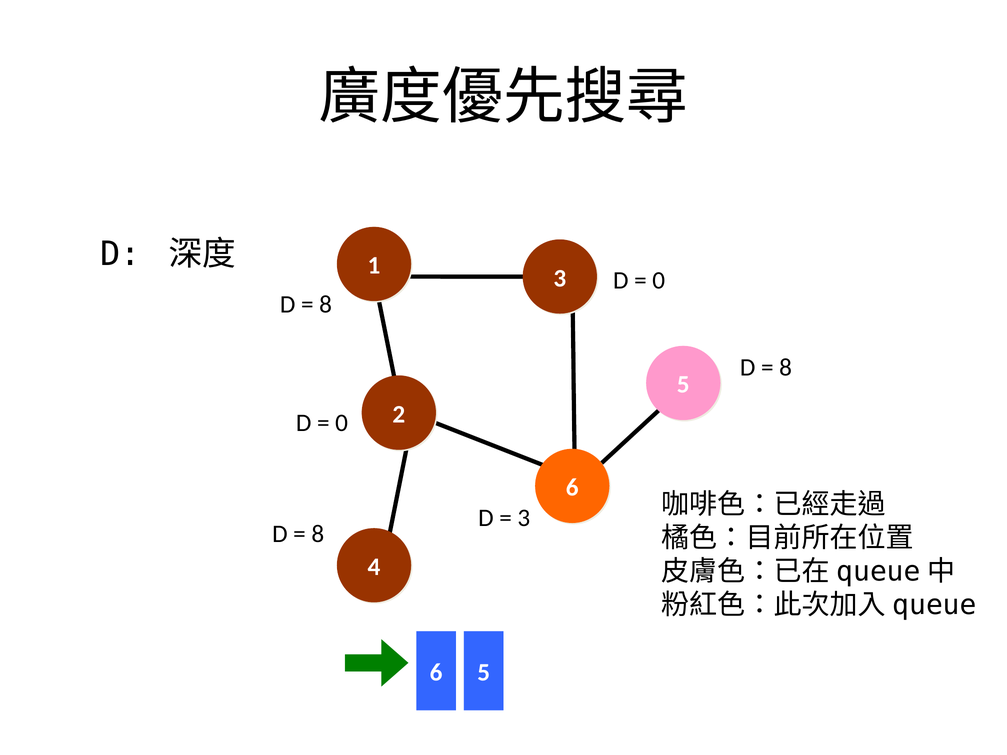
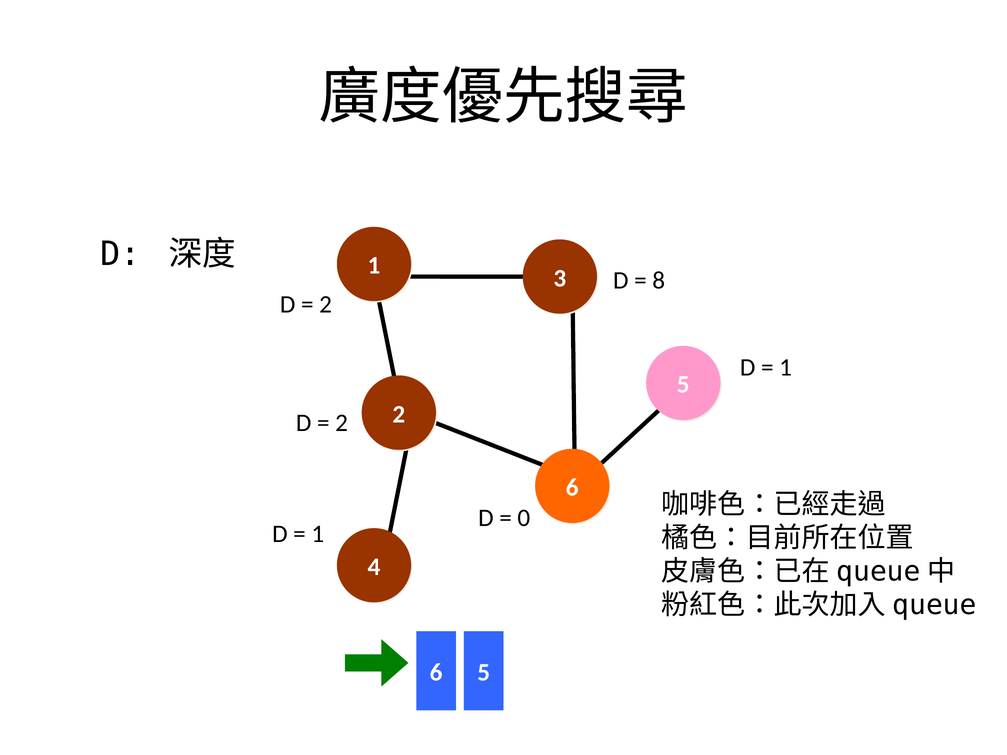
0 at (659, 281): 0 -> 8
8 at (326, 304): 8 -> 2
8 at (786, 368): 8 -> 1
0 at (342, 423): 0 -> 2
3 at (524, 518): 3 -> 0
8 at (318, 534): 8 -> 1
